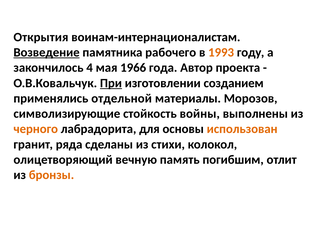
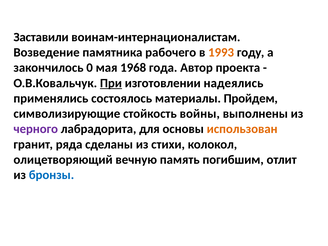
Открытия: Открытия -> Заставили
Возведение underline: present -> none
4: 4 -> 0
1966: 1966 -> 1968
созданием: созданием -> надеялись
отдельной: отдельной -> состоялось
Морозов: Морозов -> Пройдем
черного colour: orange -> purple
бронзы colour: orange -> blue
